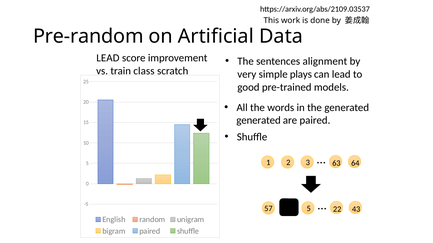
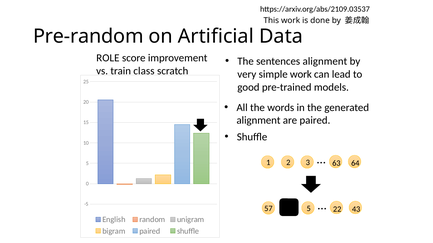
LEAD at (108, 58): LEAD -> ROLE
simple plays: plays -> work
generated at (259, 121): generated -> alignment
